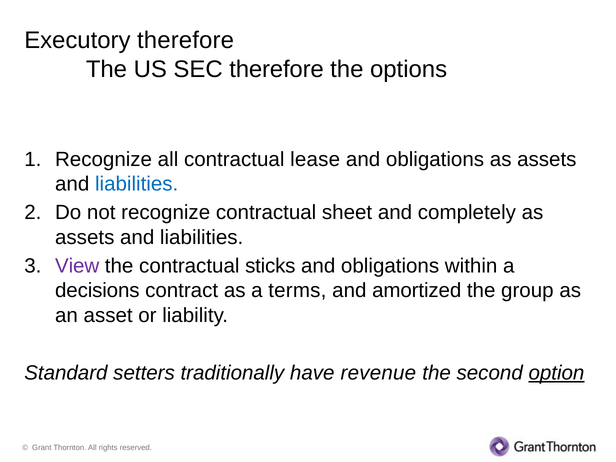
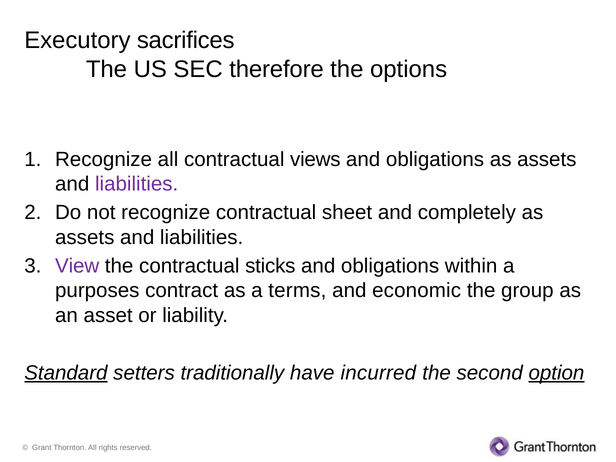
Executory therefore: therefore -> sacrifices
lease: lease -> views
liabilities at (137, 184) colour: blue -> purple
decisions: decisions -> purposes
amortized: amortized -> economic
Standard underline: none -> present
revenue: revenue -> incurred
